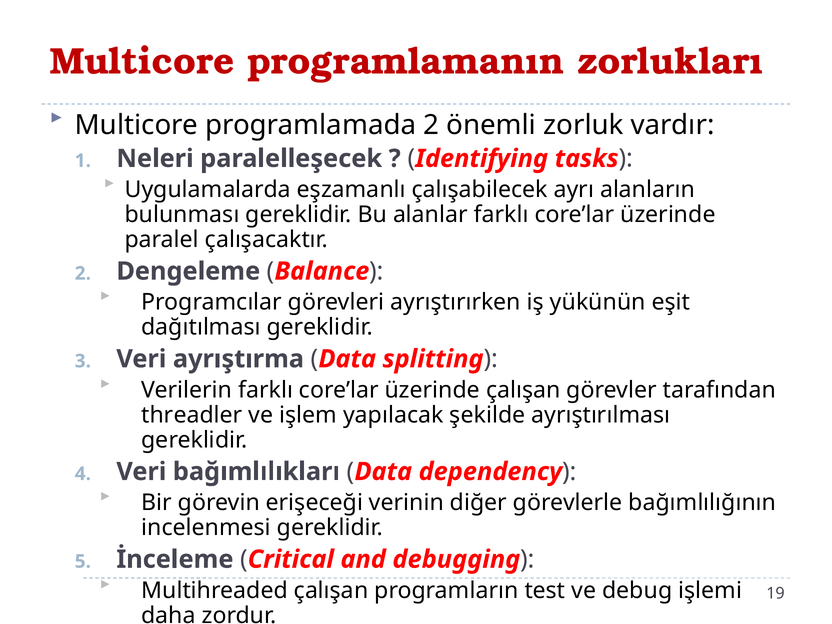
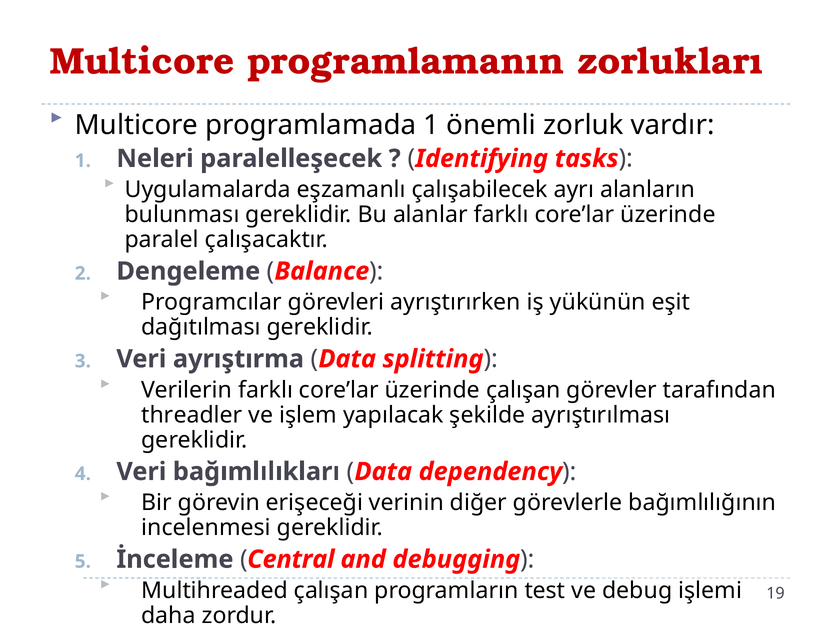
programlamada 2: 2 -> 1
Critical: Critical -> Central
